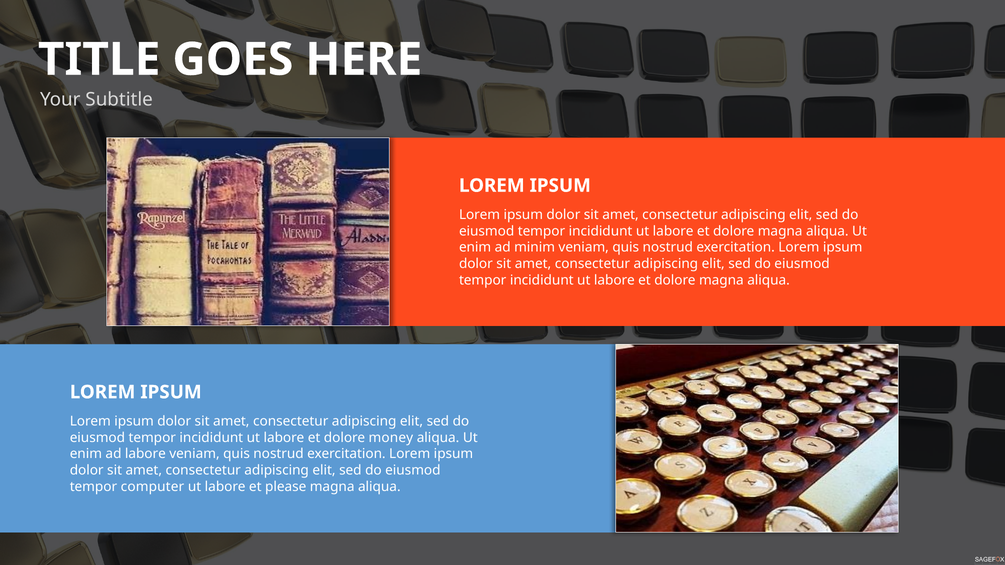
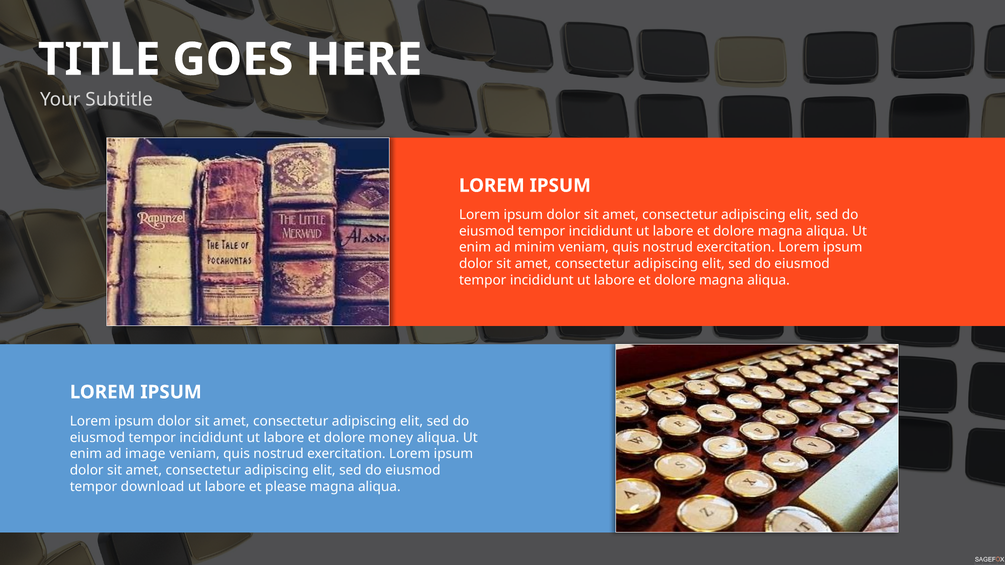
ad labore: labore -> image
computer: computer -> download
